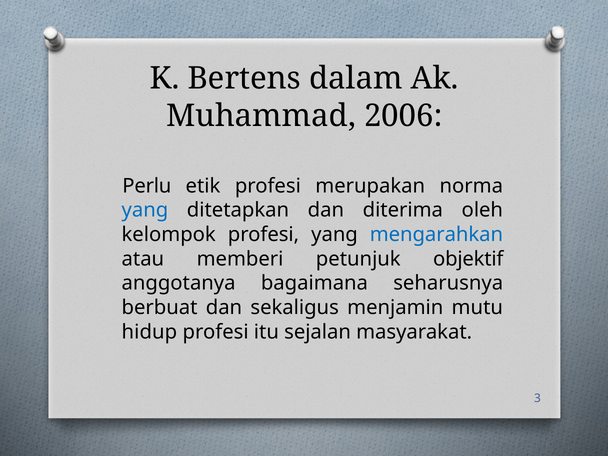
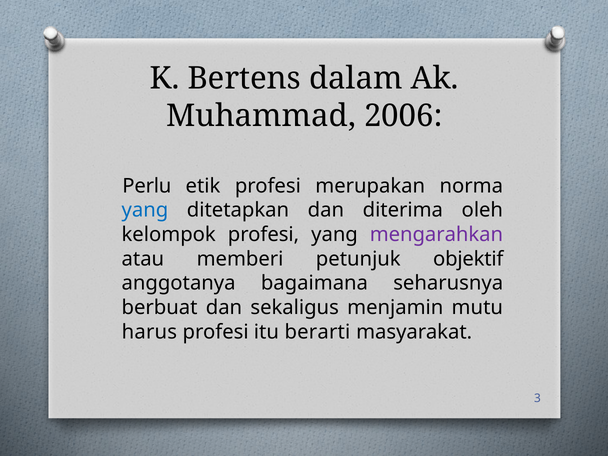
mengarahkan colour: blue -> purple
hidup: hidup -> harus
sejalan: sejalan -> berarti
